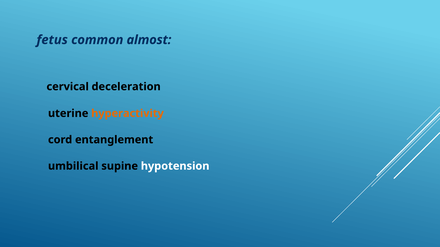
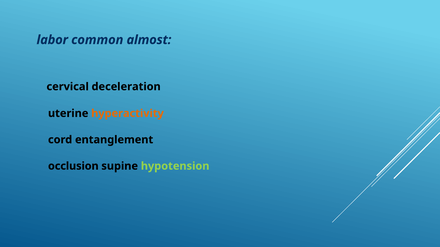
fetus: fetus -> labor
umbilical: umbilical -> occlusion
hypotension colour: white -> light green
